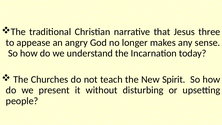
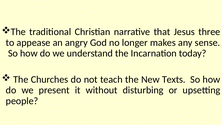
Spirit: Spirit -> Texts
